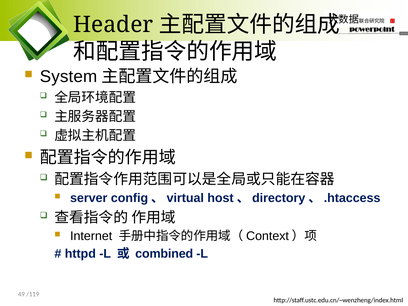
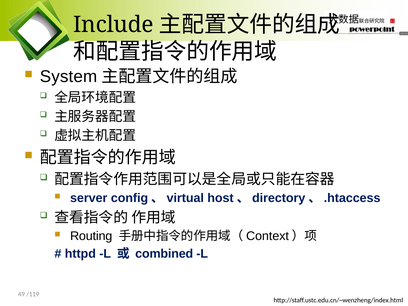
Header: Header -> Include
Internet: Internet -> Routing
